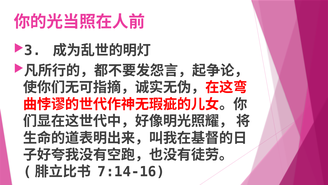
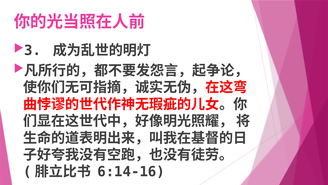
7:14-16: 7:14-16 -> 6:14-16
